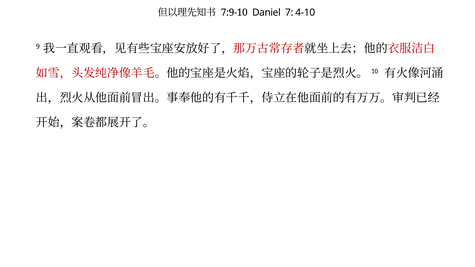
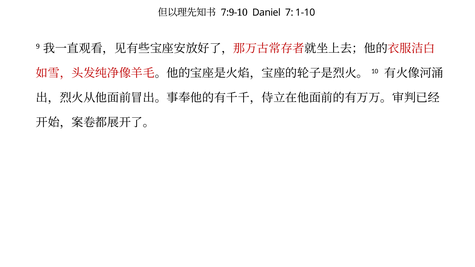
4-10: 4-10 -> 1-10
